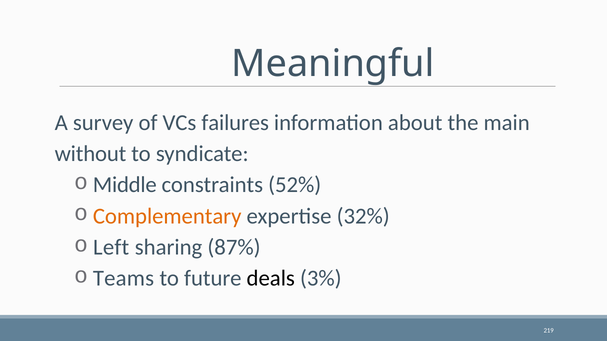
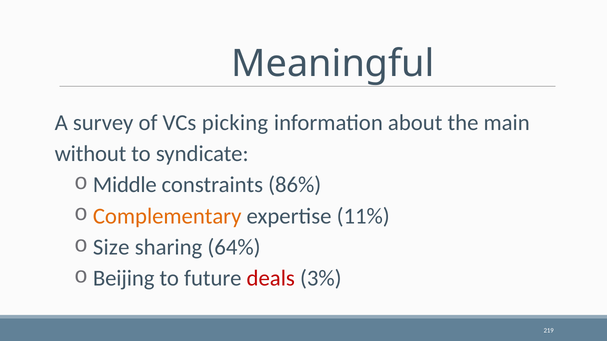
failures: failures -> picking
52%: 52% -> 86%
32%: 32% -> 11%
Left: Left -> Size
87%: 87% -> 64%
Teams: Teams -> Beijing
deals colour: black -> red
